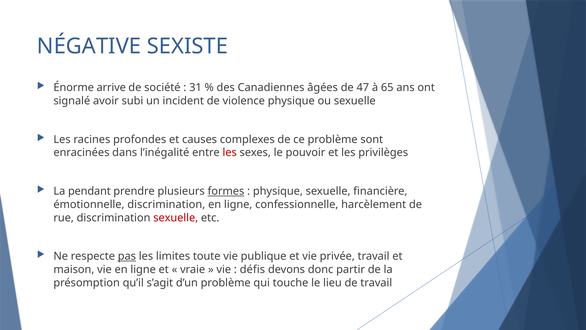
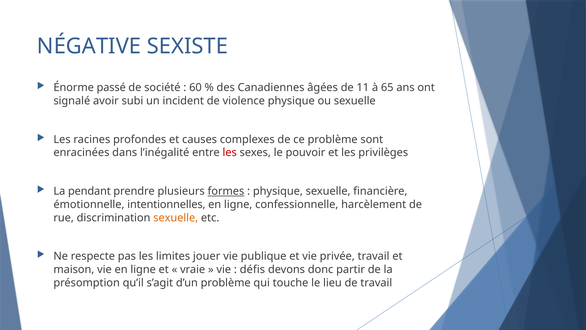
arrive: arrive -> passé
31: 31 -> 60
47: 47 -> 11
émotionnelle discrimination: discrimination -> intentionnelles
sexuelle at (176, 217) colour: red -> orange
pas underline: present -> none
toute: toute -> jouer
